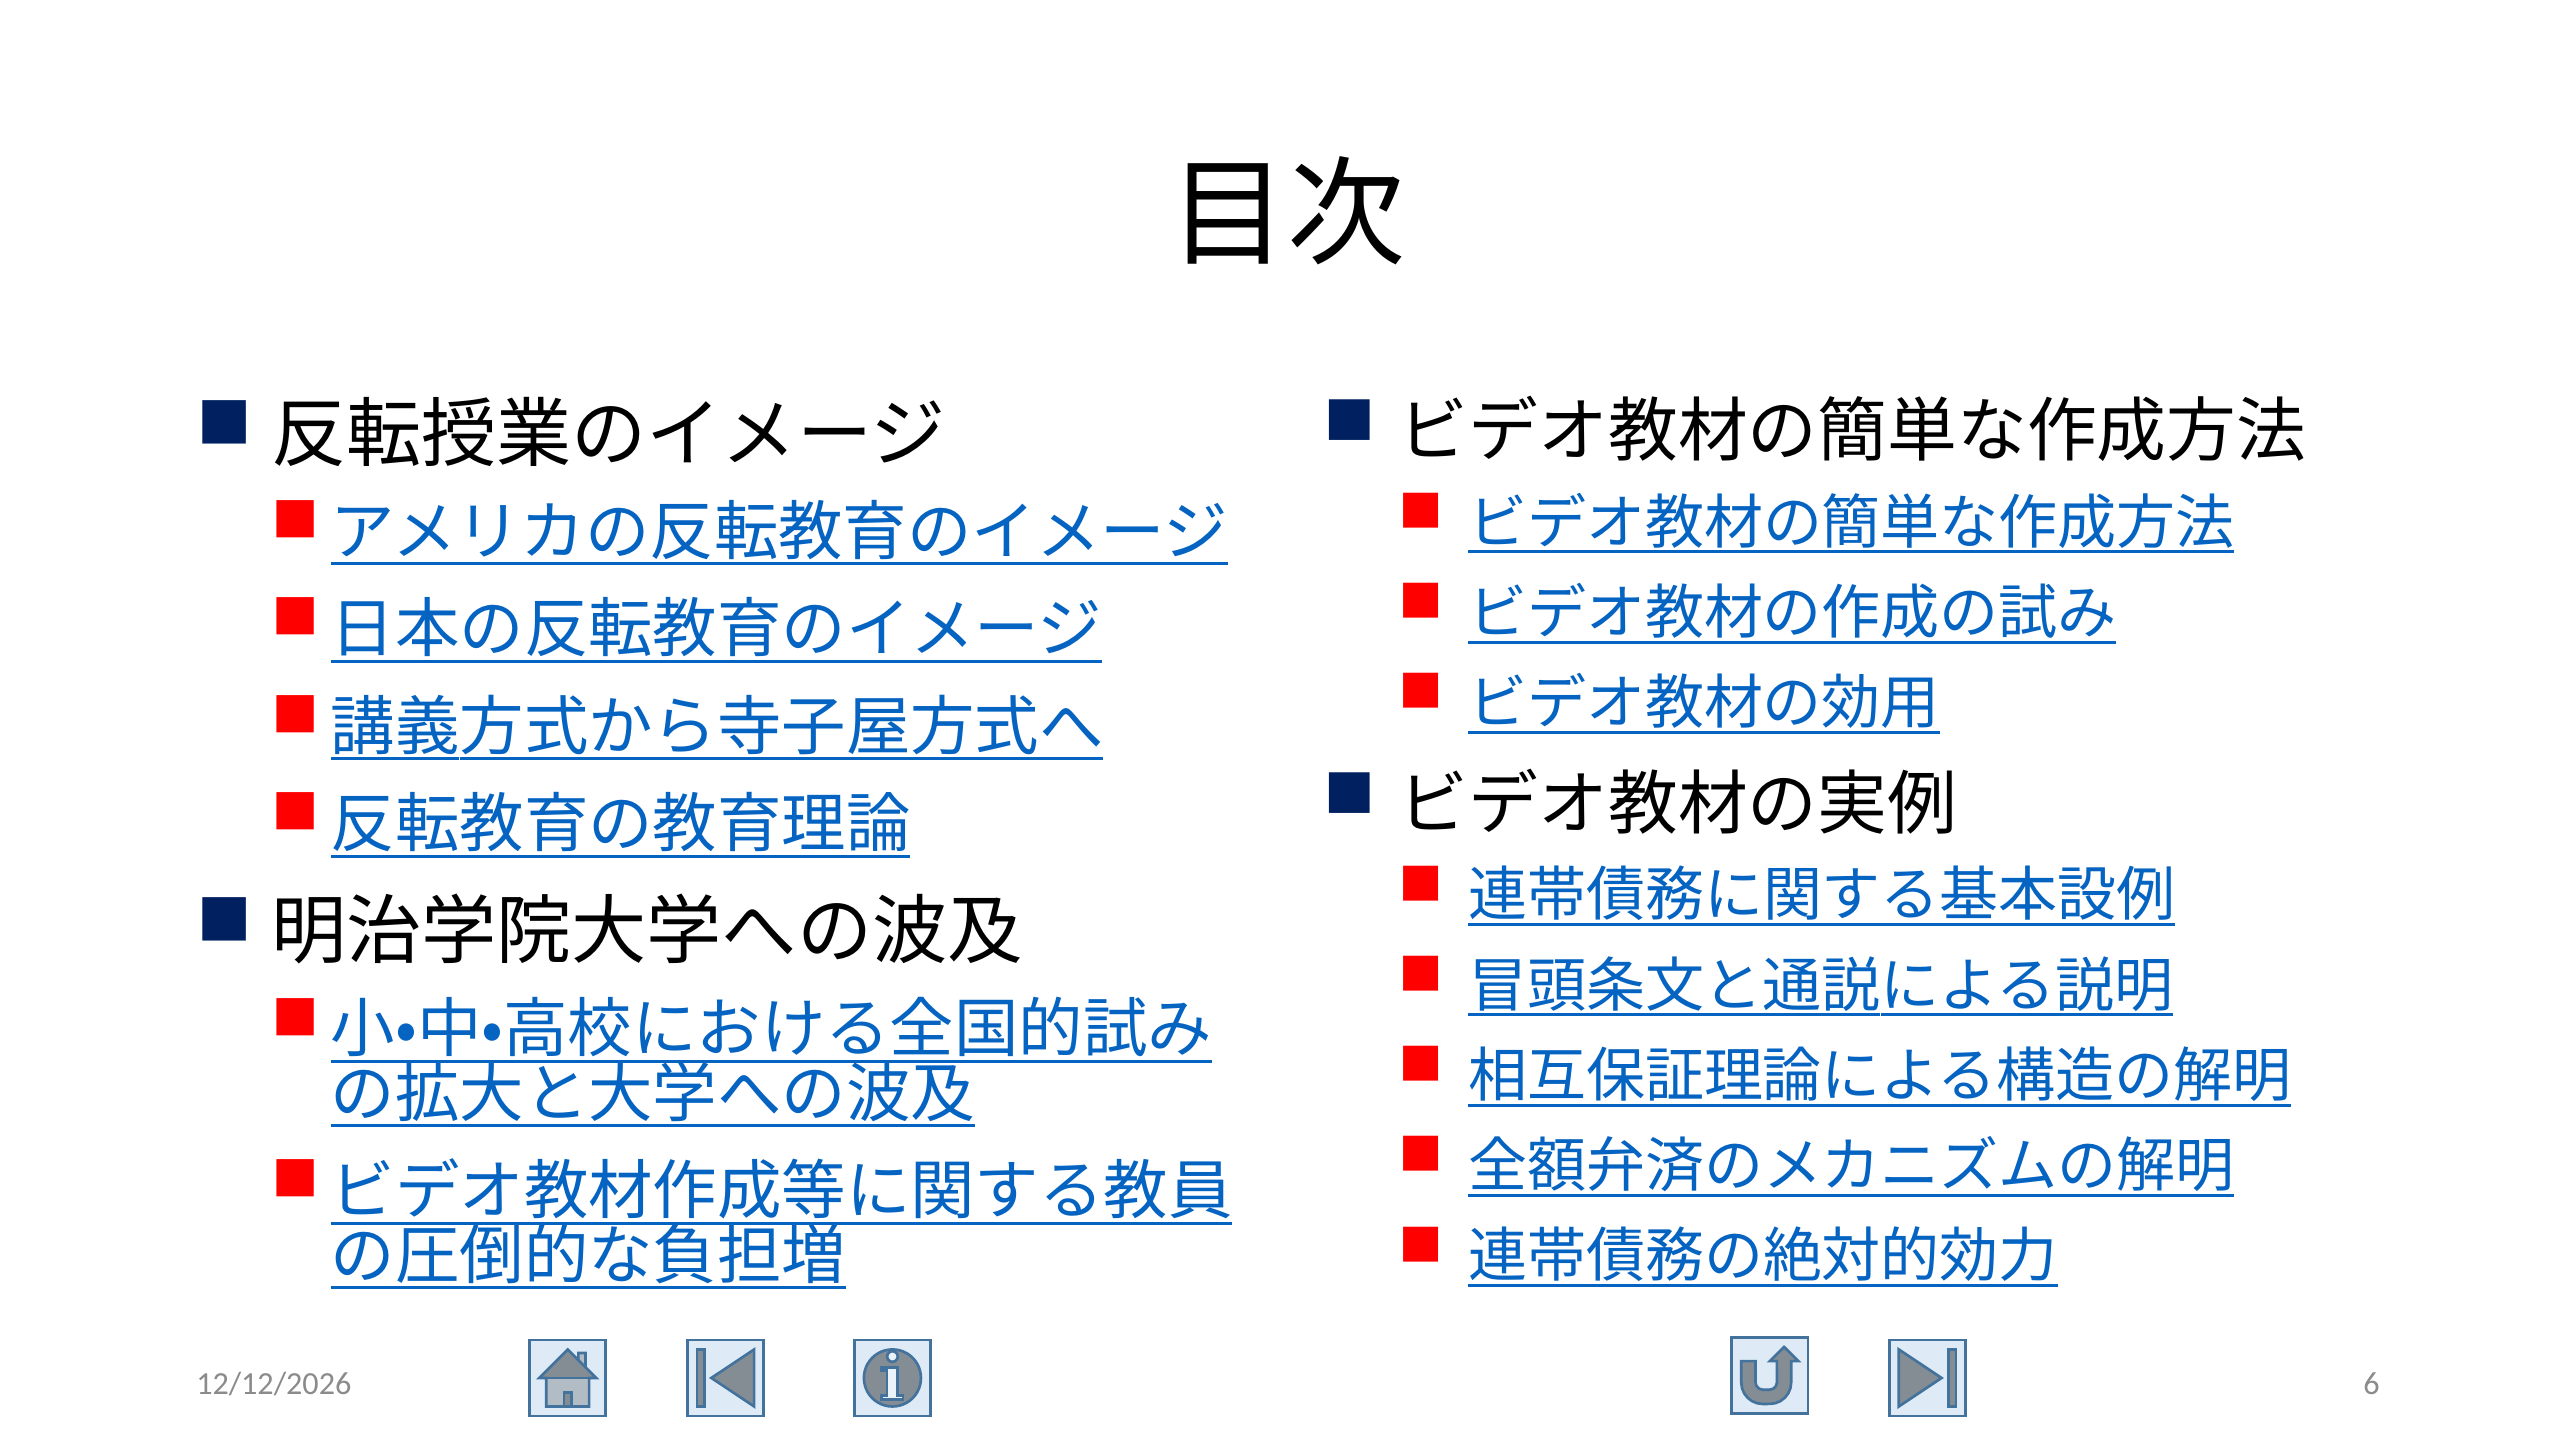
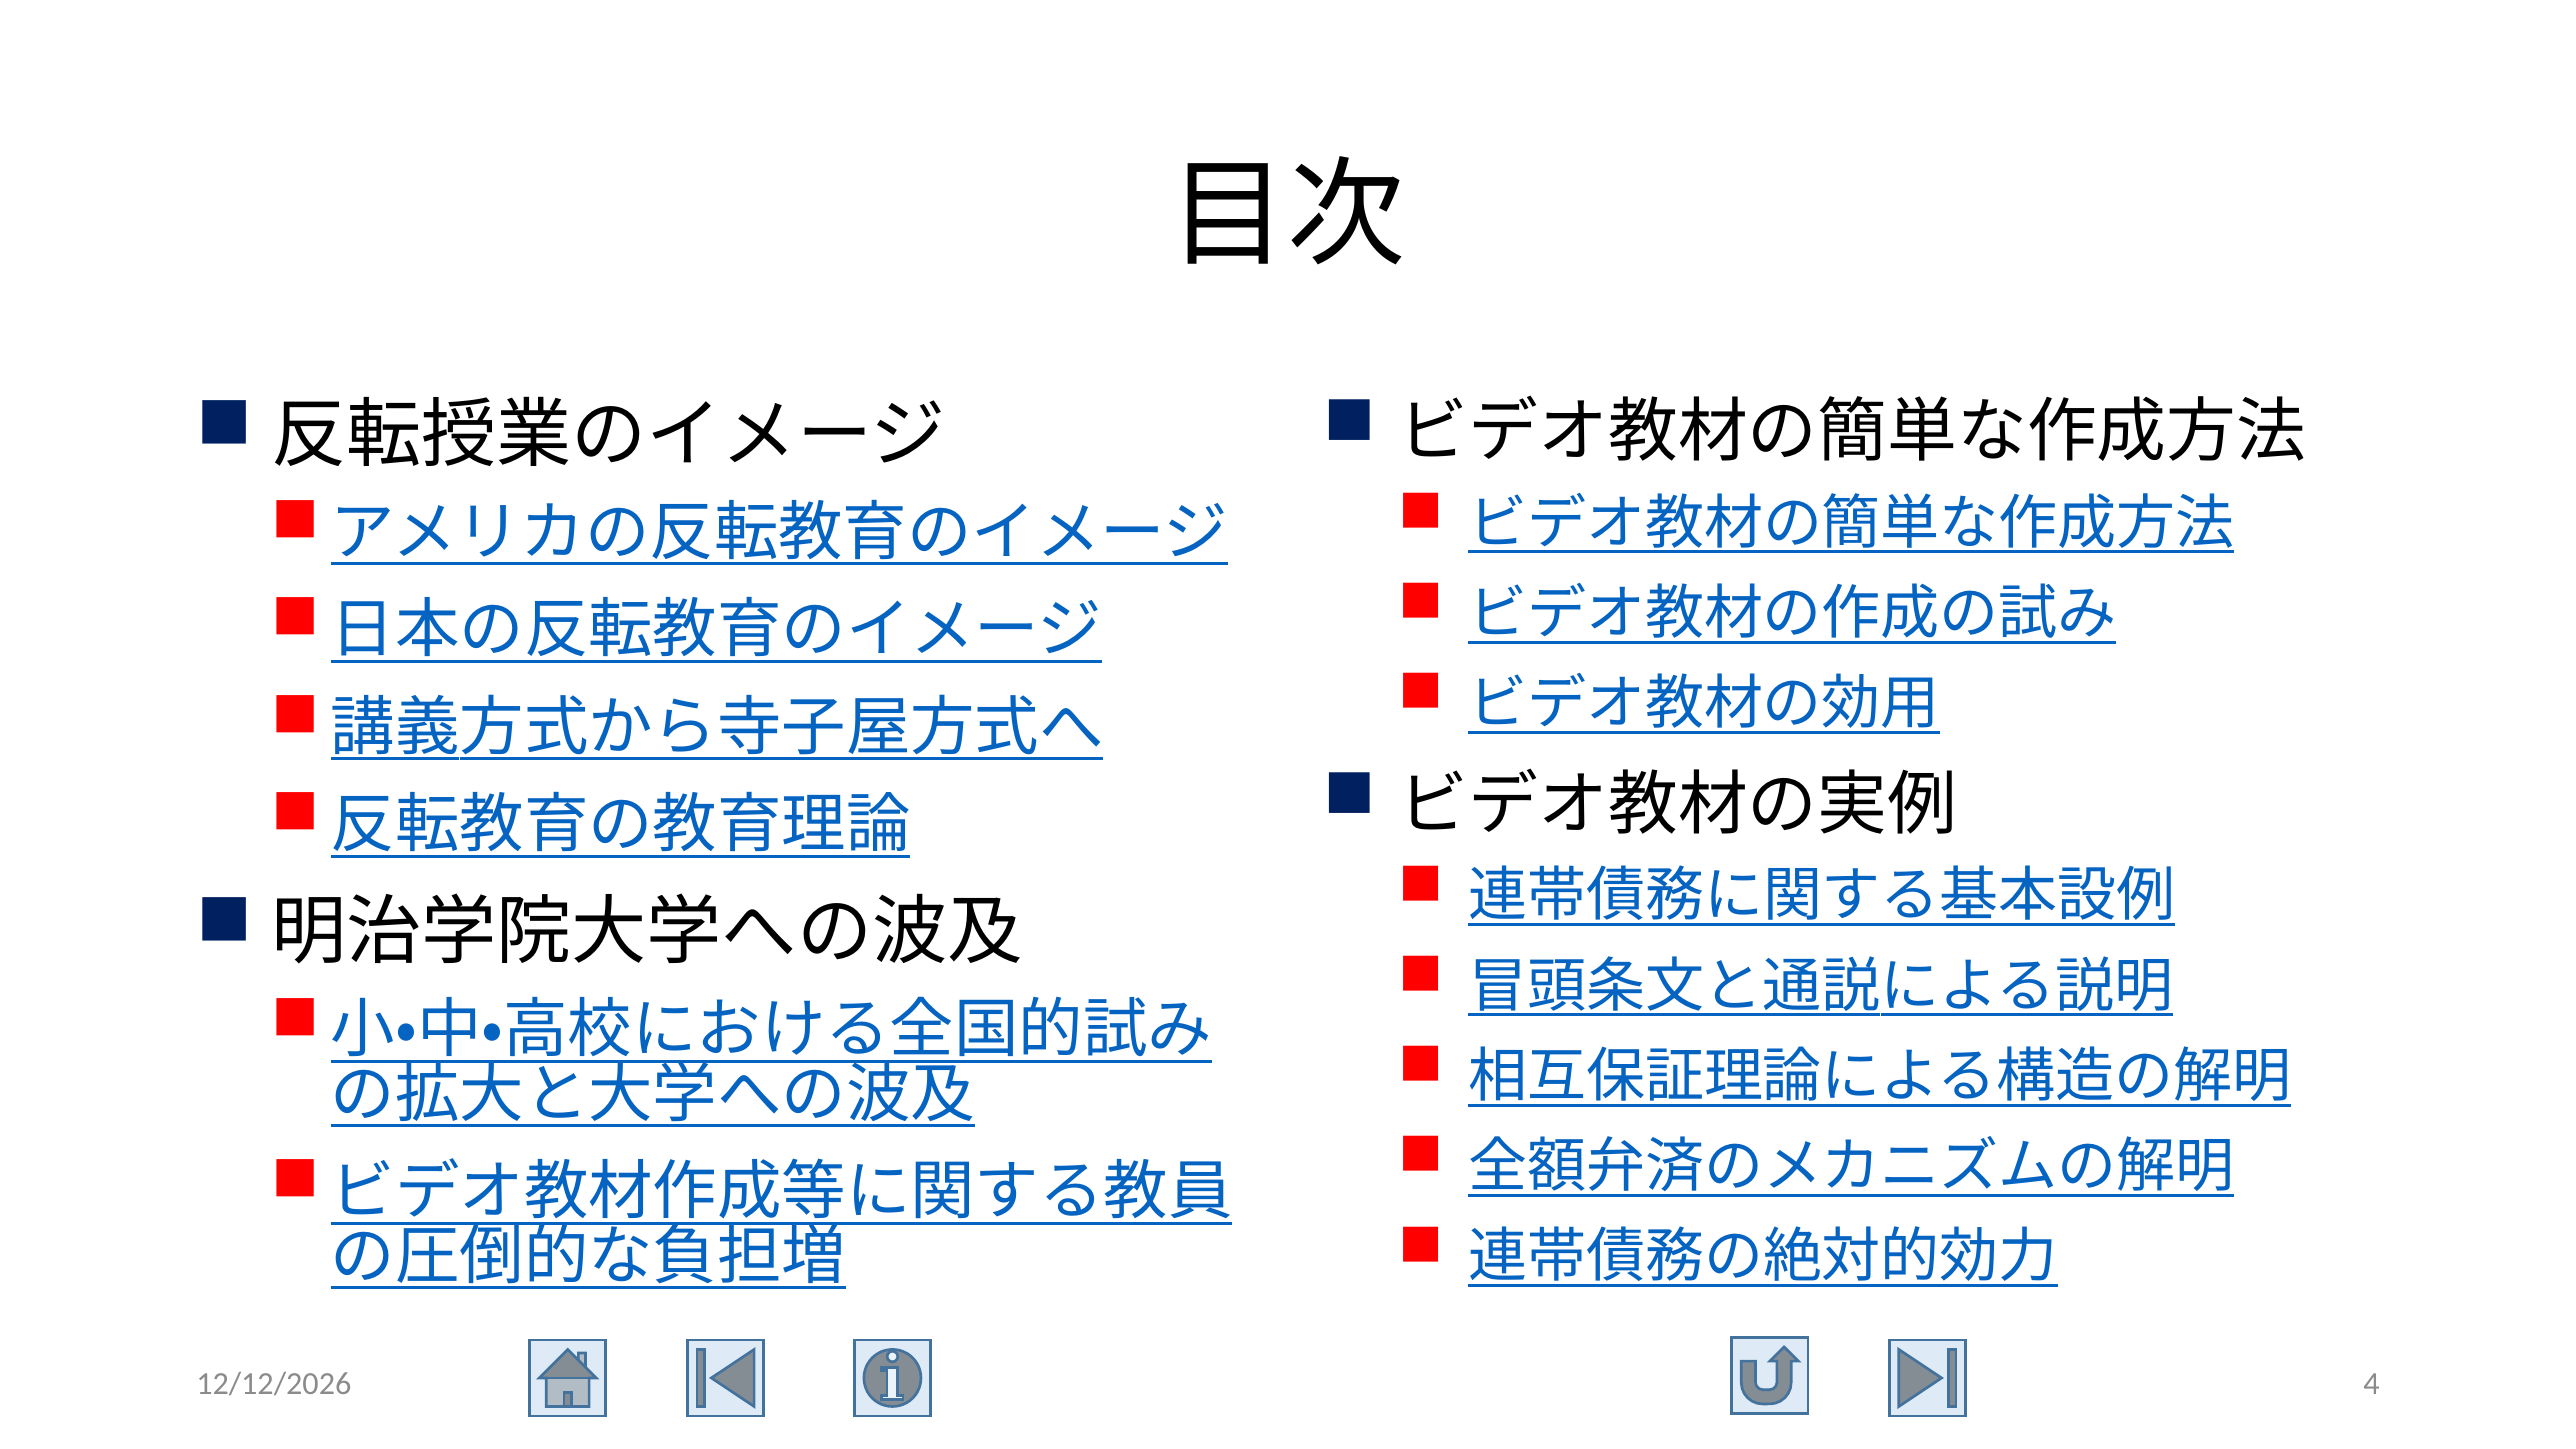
6: 6 -> 4
